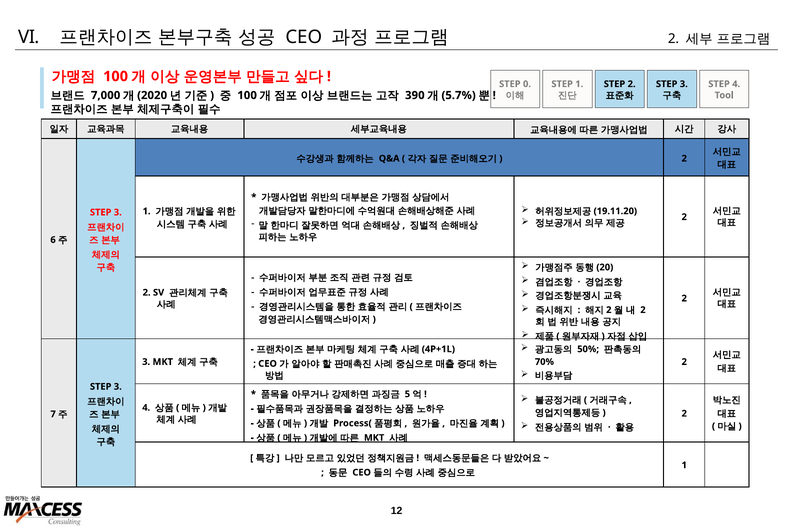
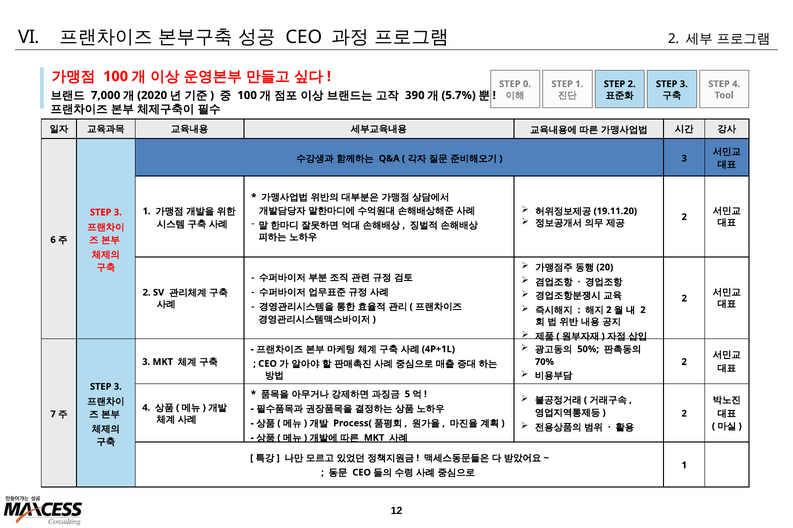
2 at (684, 159): 2 -> 3
